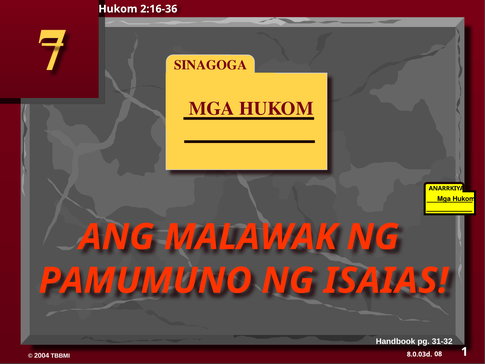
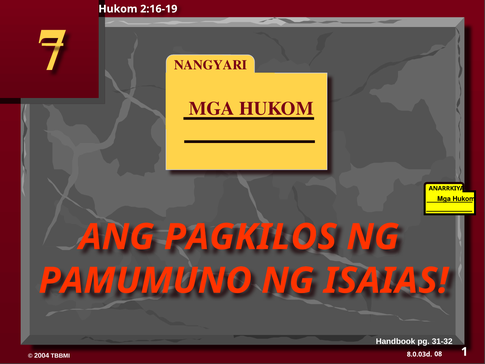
2:16-36: 2:16-36 -> 2:16-19
SINAGOGA: SINAGOGA -> NANGYARI
MALAWAK: MALAWAK -> PAGKILOS
